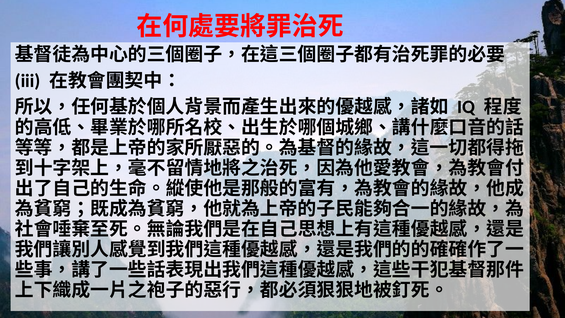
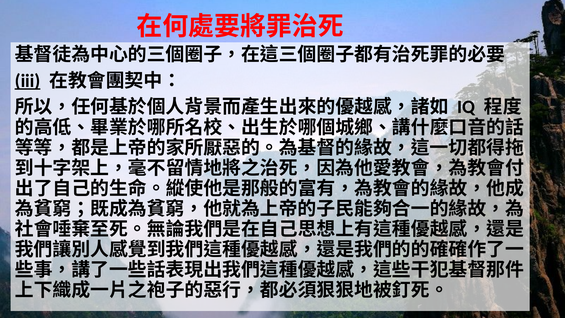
iii underline: none -> present
